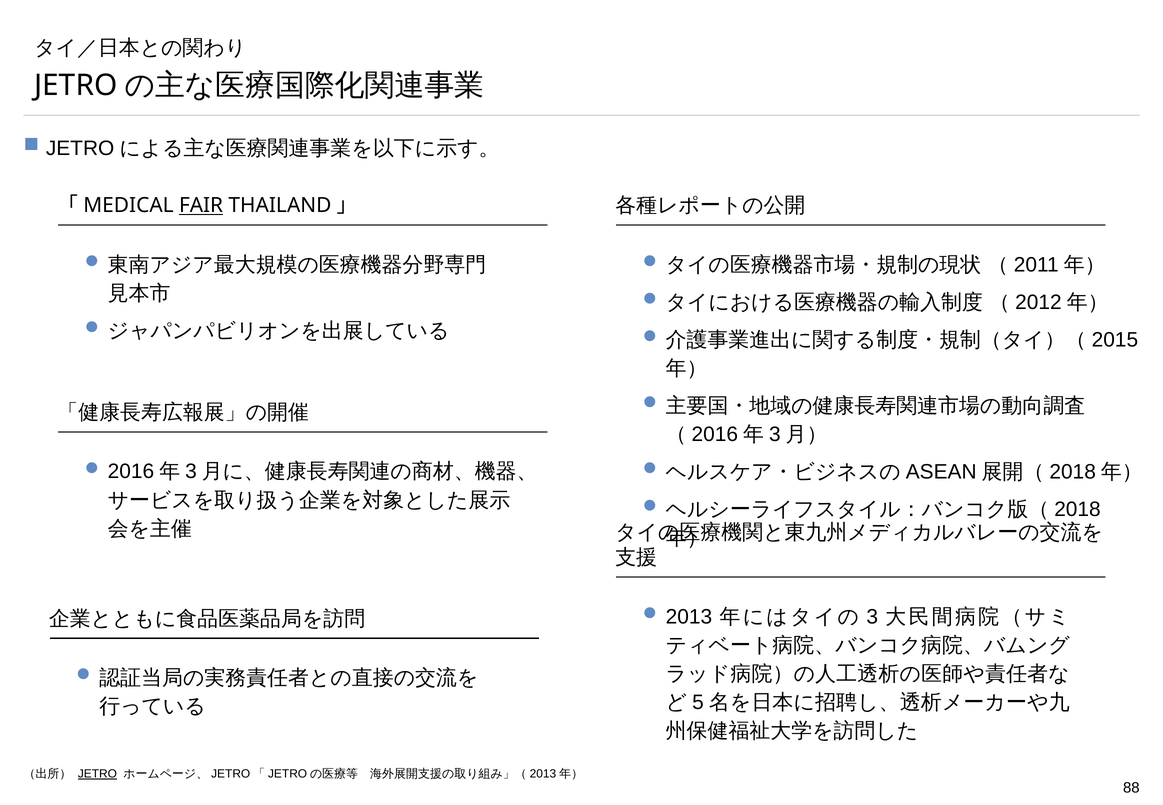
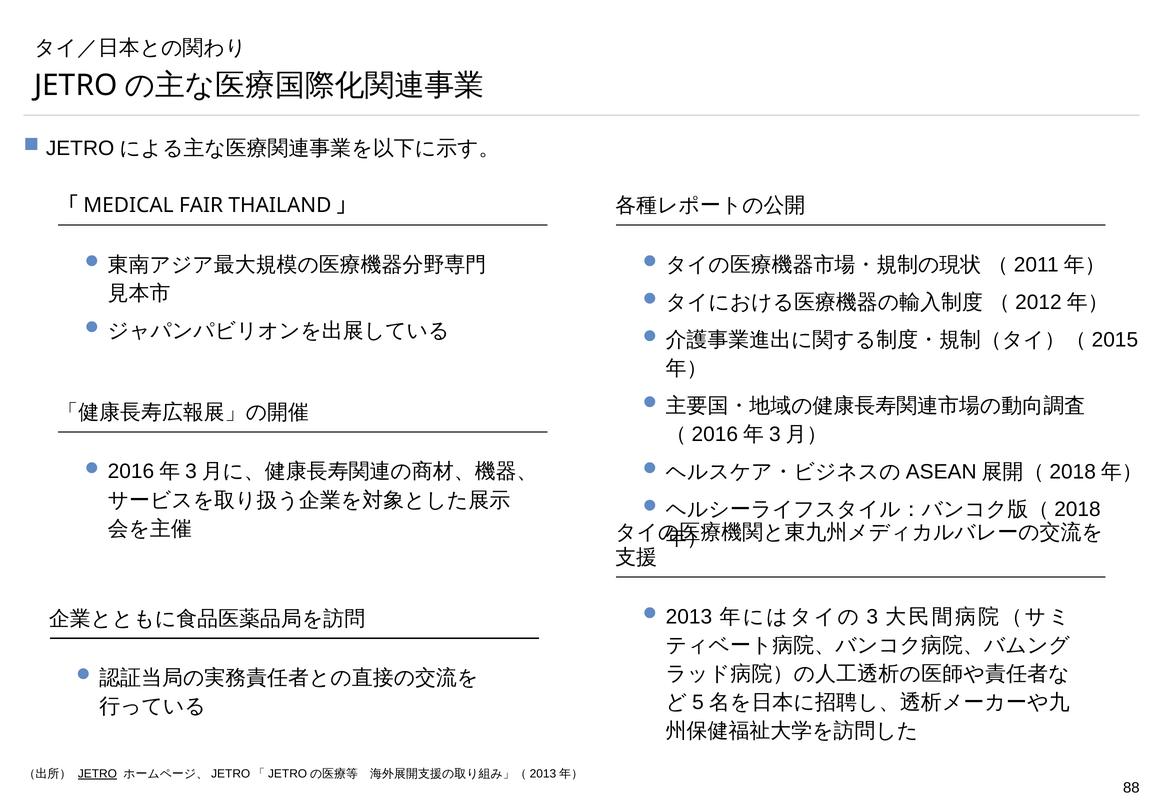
FAIR underline: present -> none
